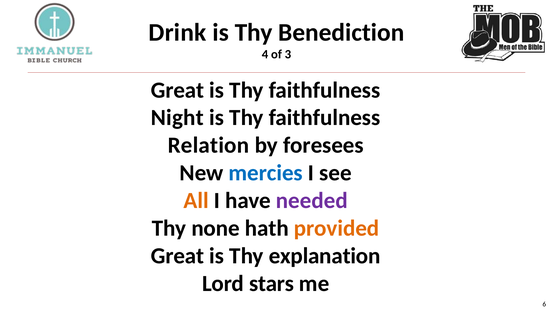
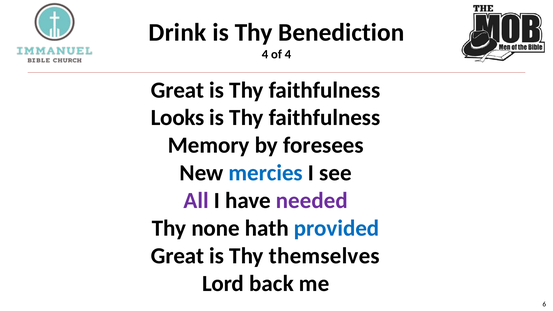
of 3: 3 -> 4
Night: Night -> Looks
Relation: Relation -> Memory
All colour: orange -> purple
provided colour: orange -> blue
explanation: explanation -> themselves
stars: stars -> back
